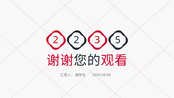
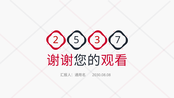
2 2: 2 -> 5
5: 5 -> 7
